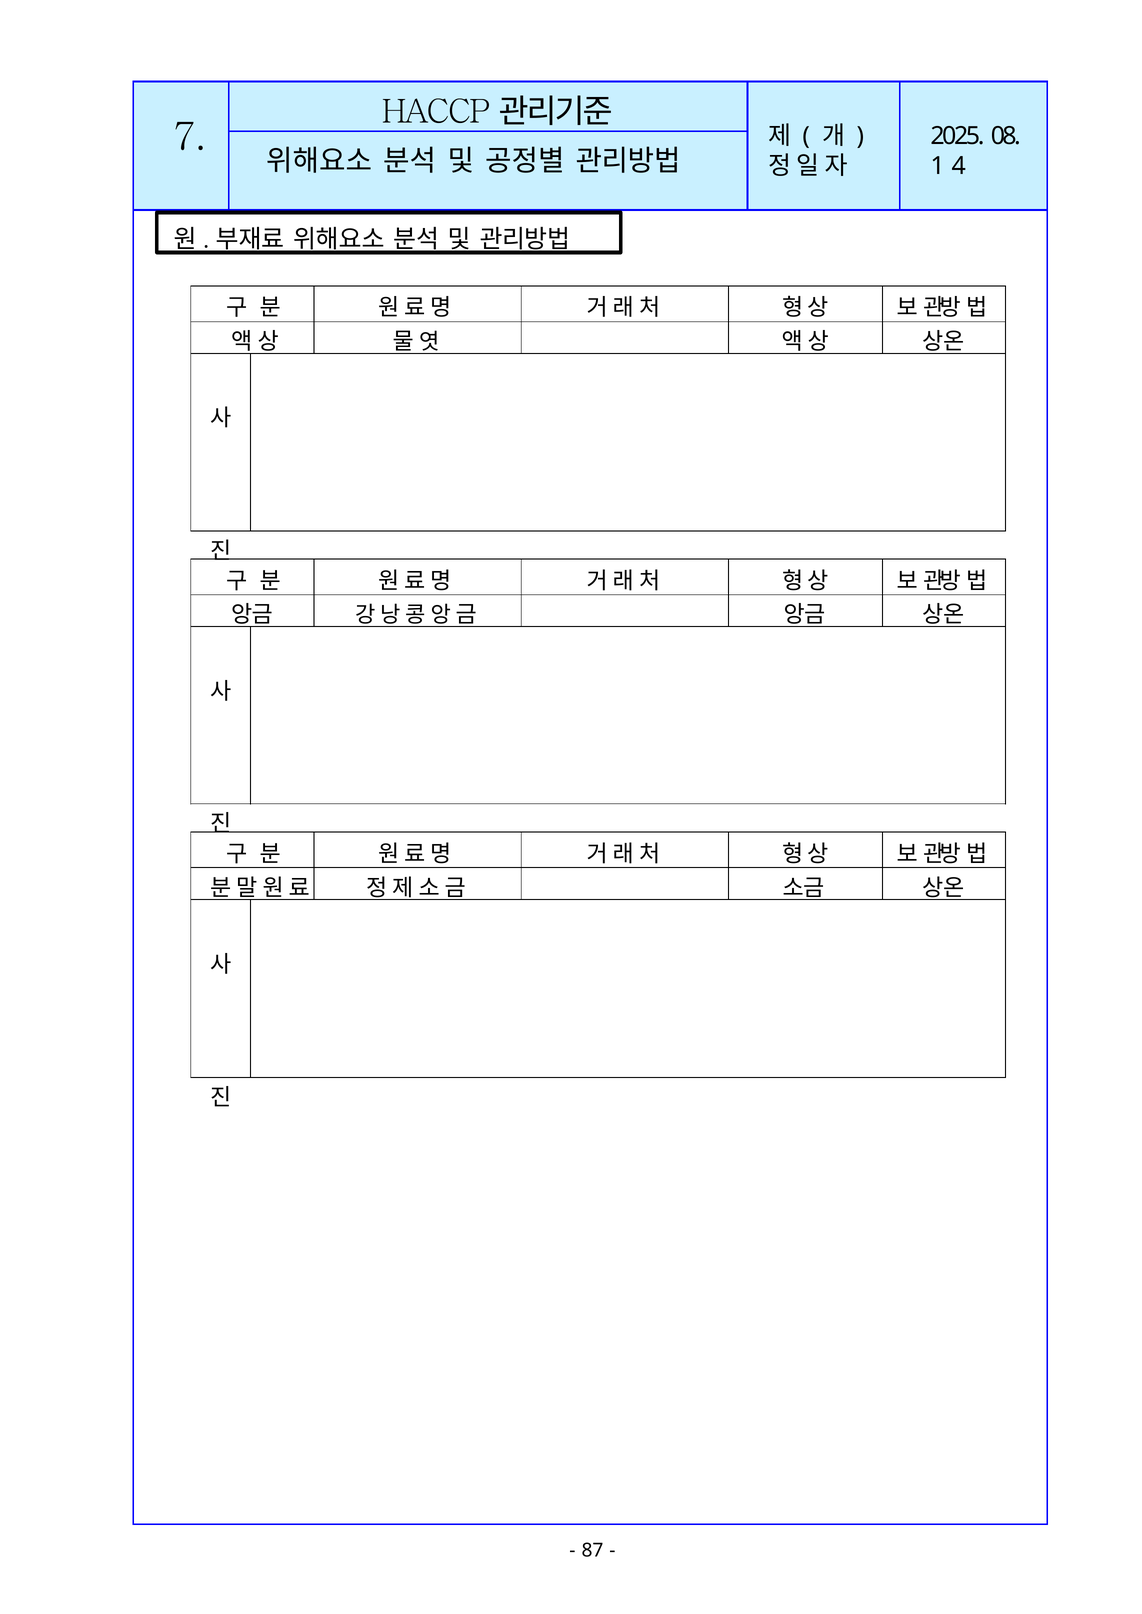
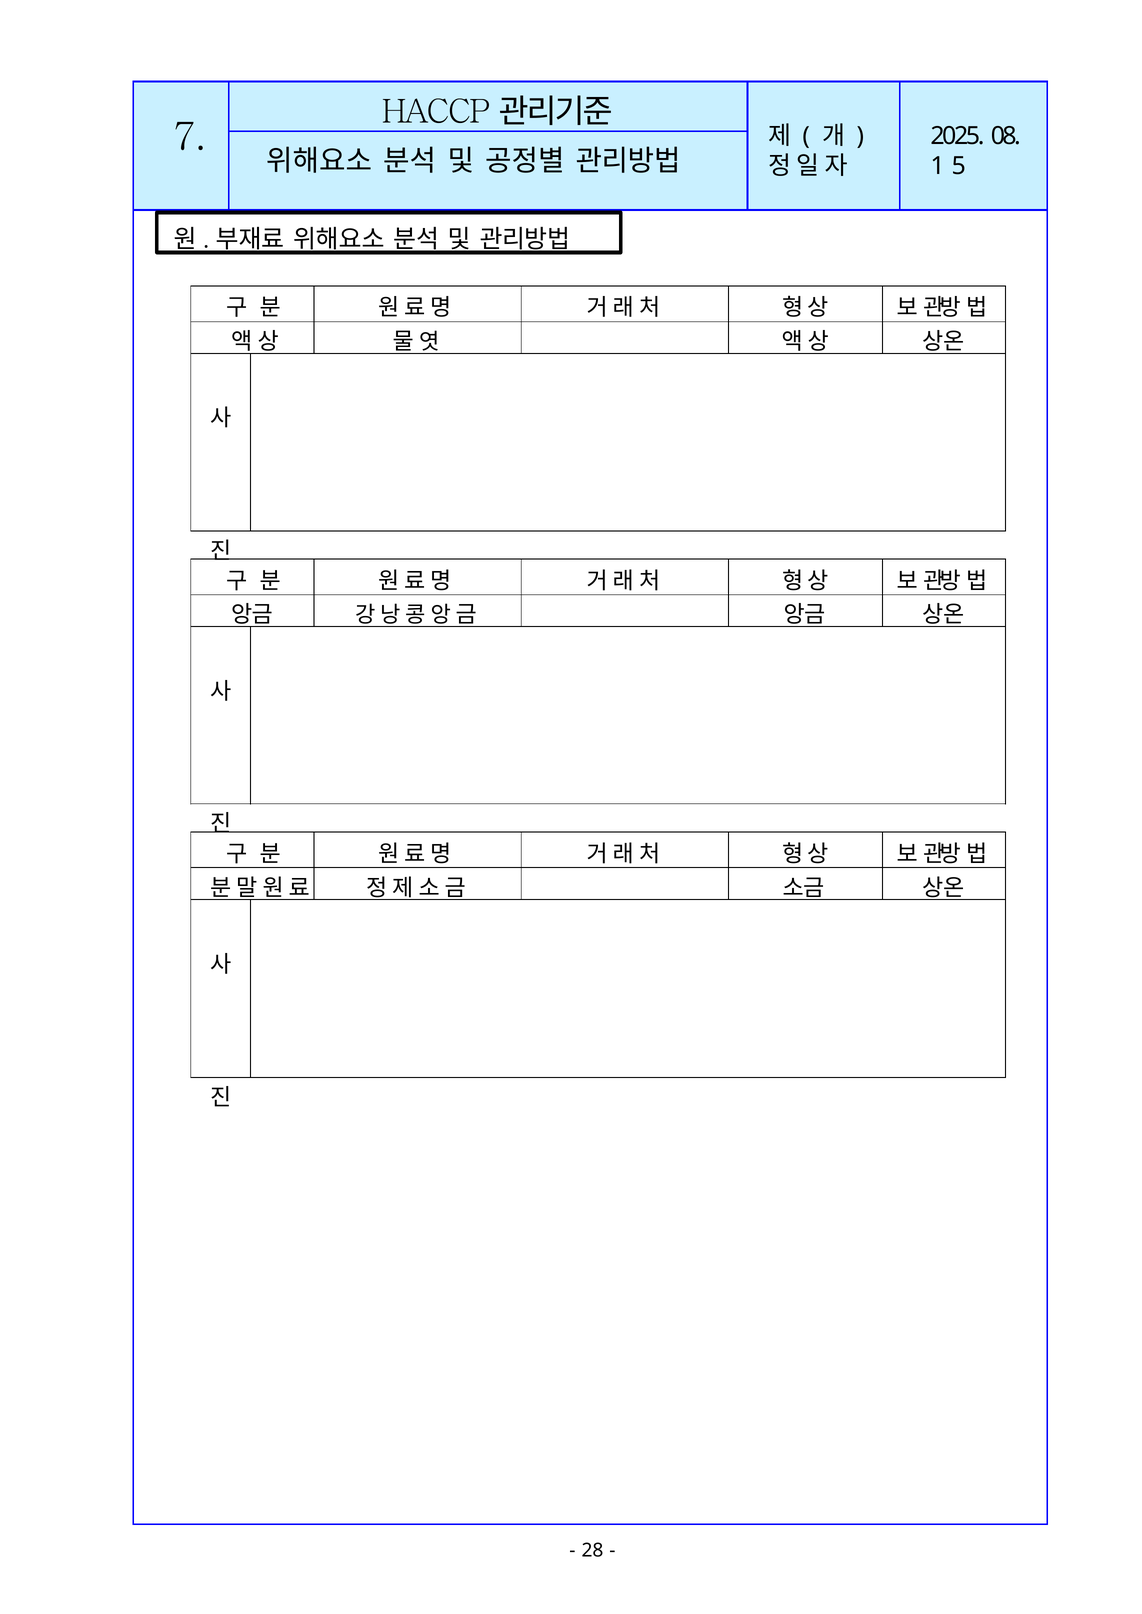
4: 4 -> 5
87: 87 -> 28
